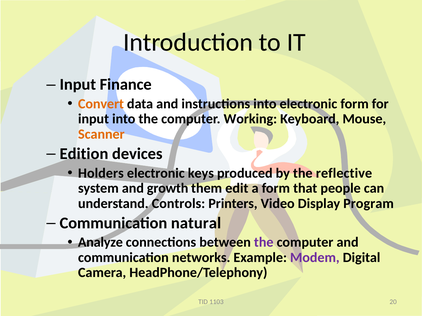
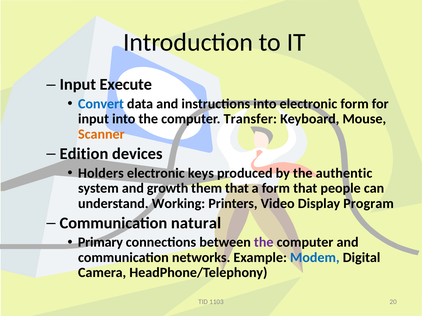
Finance: Finance -> Execute
Convert colour: orange -> blue
Working: Working -> Transfer
reflective: reflective -> authentic
them edit: edit -> that
Controls: Controls -> Working
Analyze: Analyze -> Primary
Modem colour: purple -> blue
